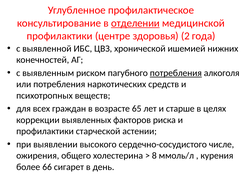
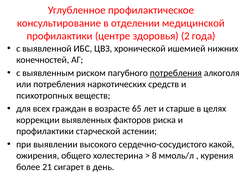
отделении underline: present -> none
числе: числе -> какой
66: 66 -> 21
